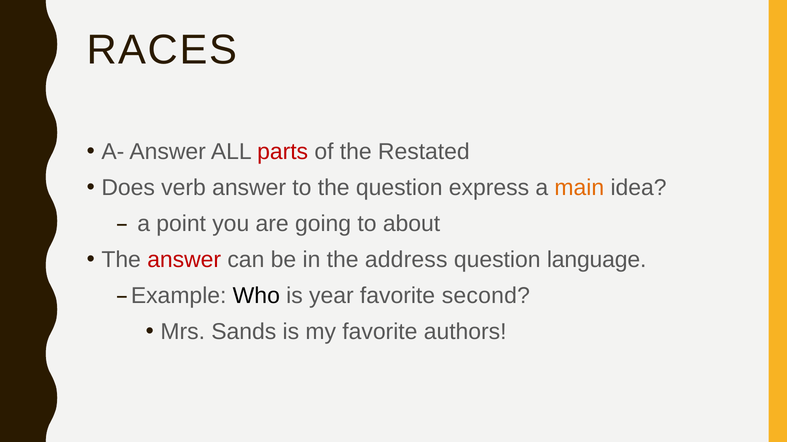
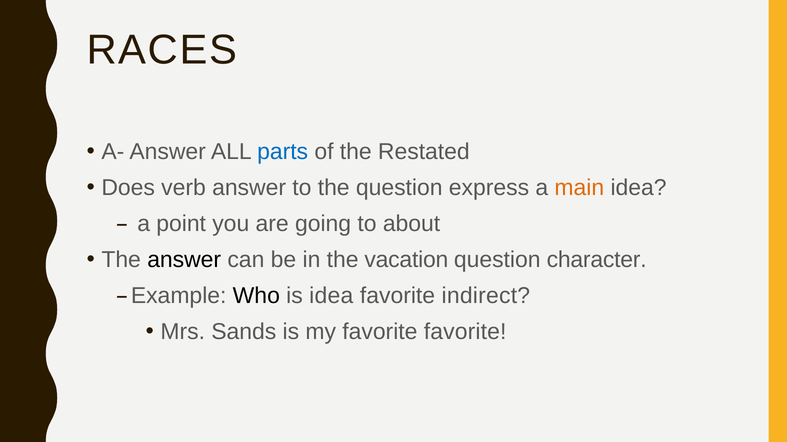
parts colour: red -> blue
answer at (184, 260) colour: red -> black
address: address -> vacation
language: language -> character
is year: year -> idea
second: second -> indirect
favorite authors: authors -> favorite
